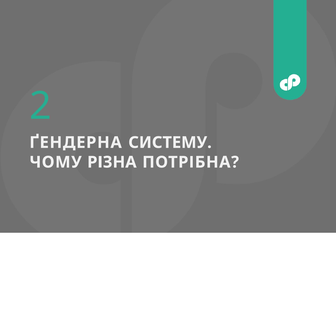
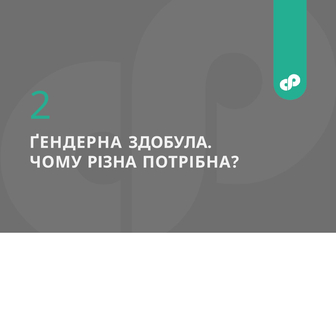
СИСТЕМУ: СИСТЕМУ -> ЗДОБУЛА
